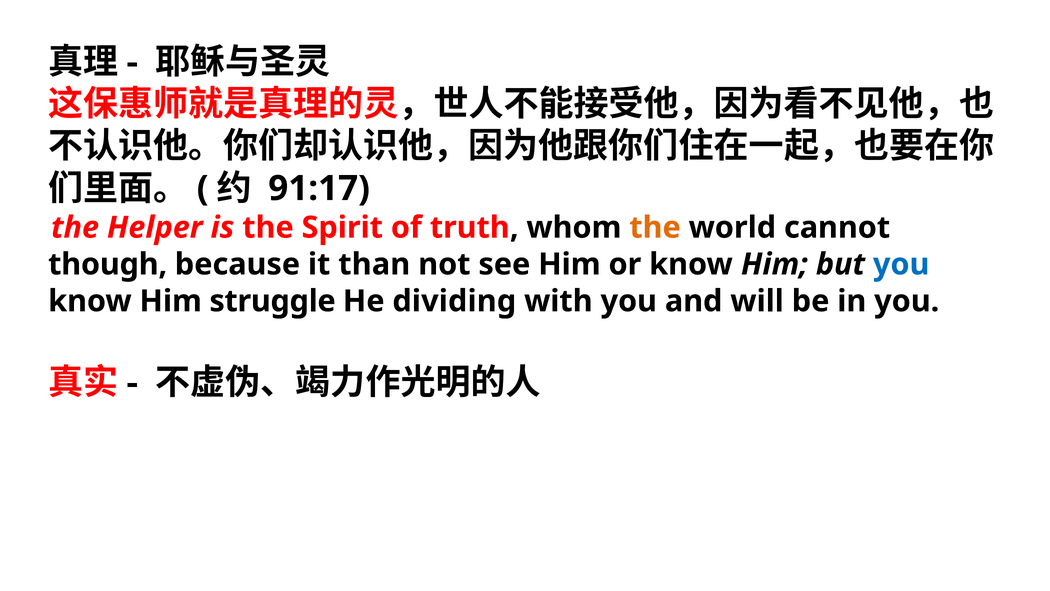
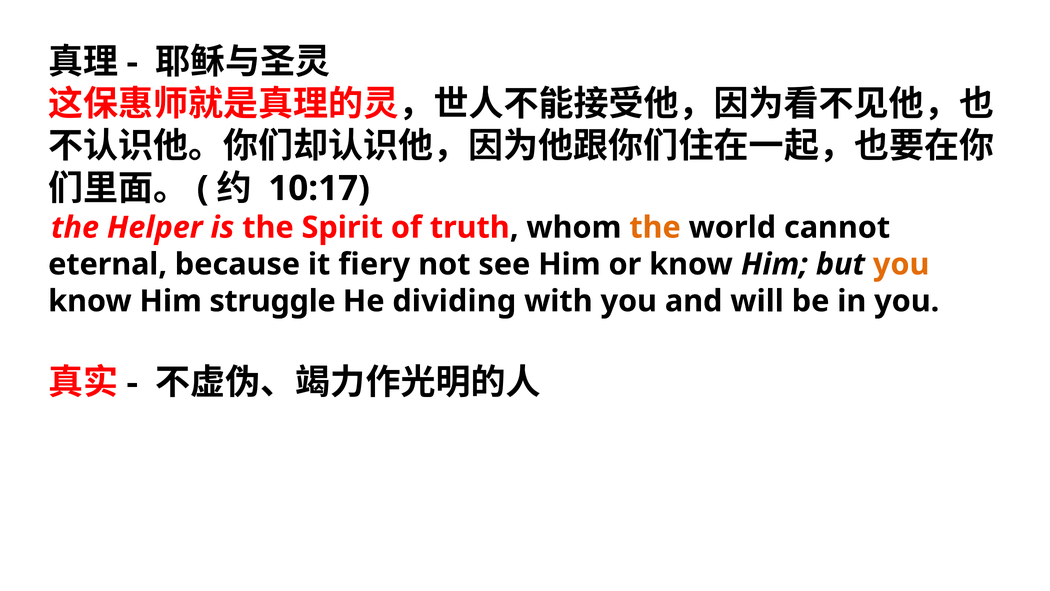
91:17: 91:17 -> 10:17
though: though -> eternal
than: than -> fiery
you at (901, 264) colour: blue -> orange
